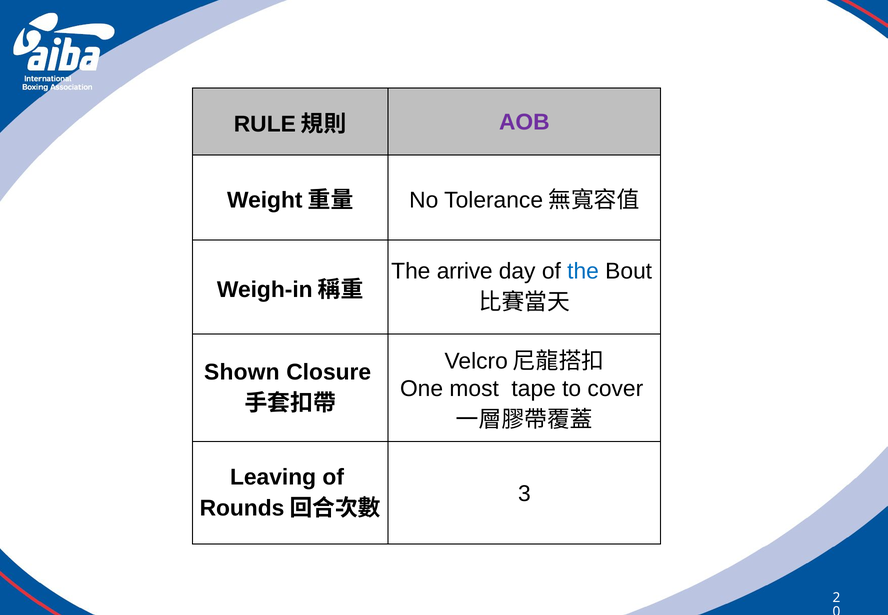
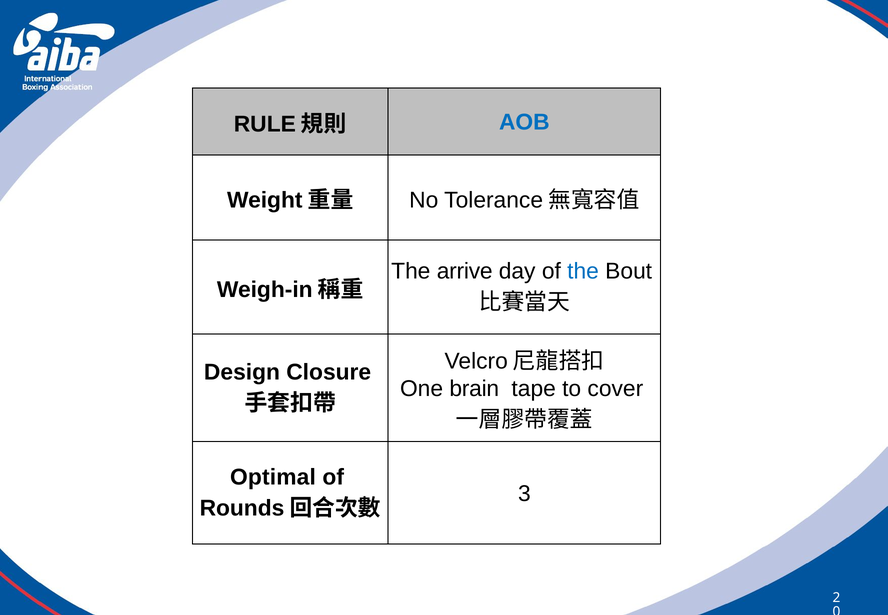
AOB colour: purple -> blue
Shown: Shown -> Design
most: most -> brain
Leaving: Leaving -> Optimal
